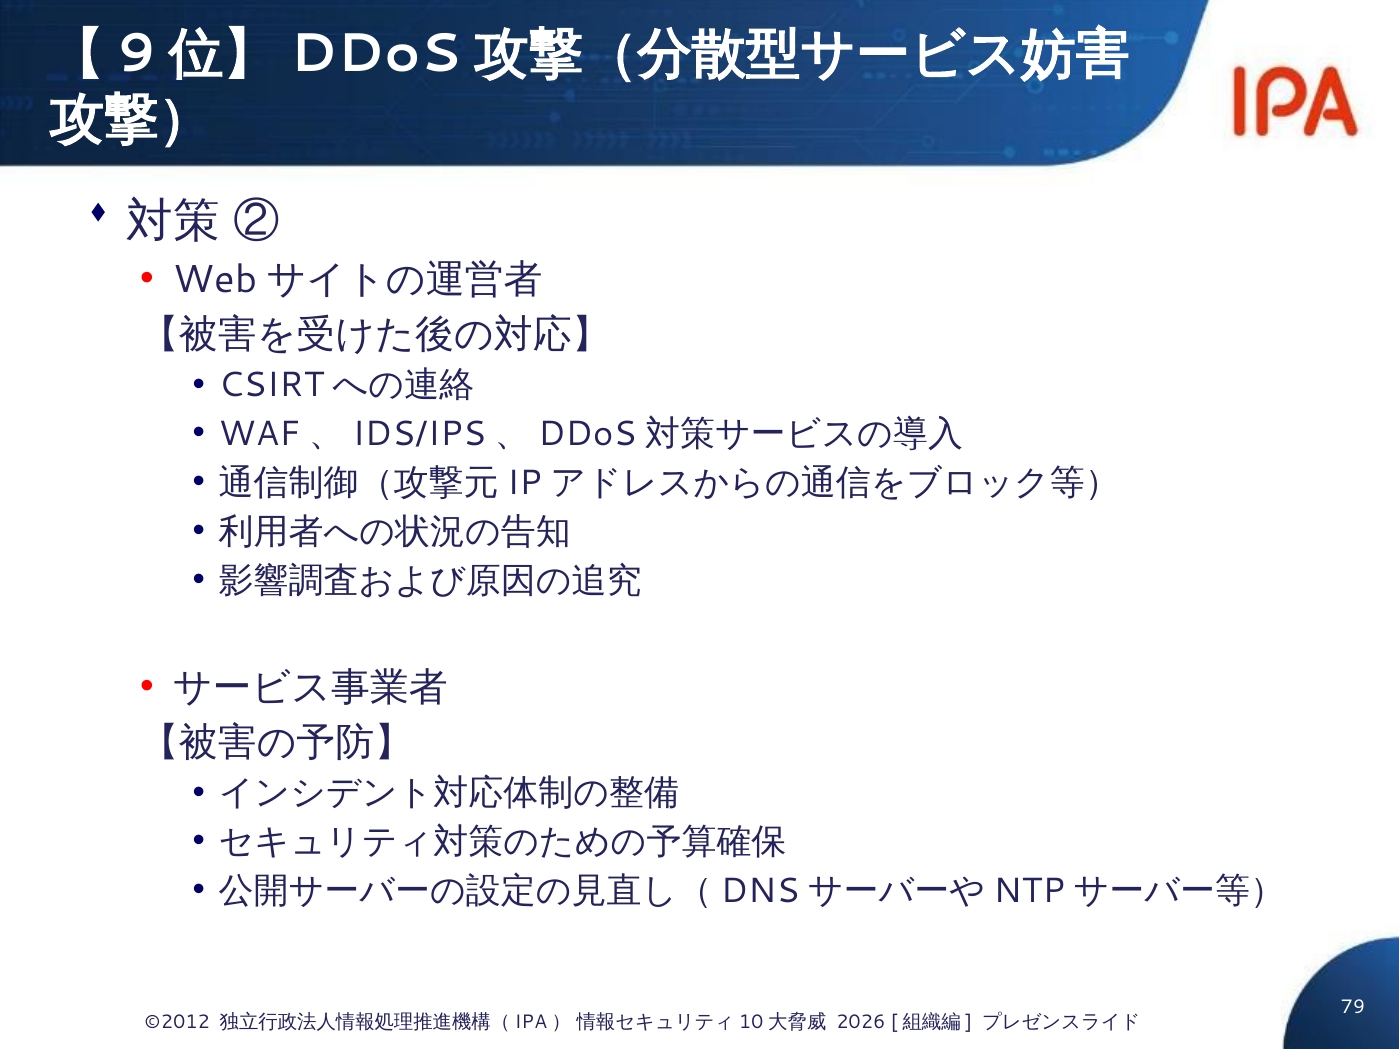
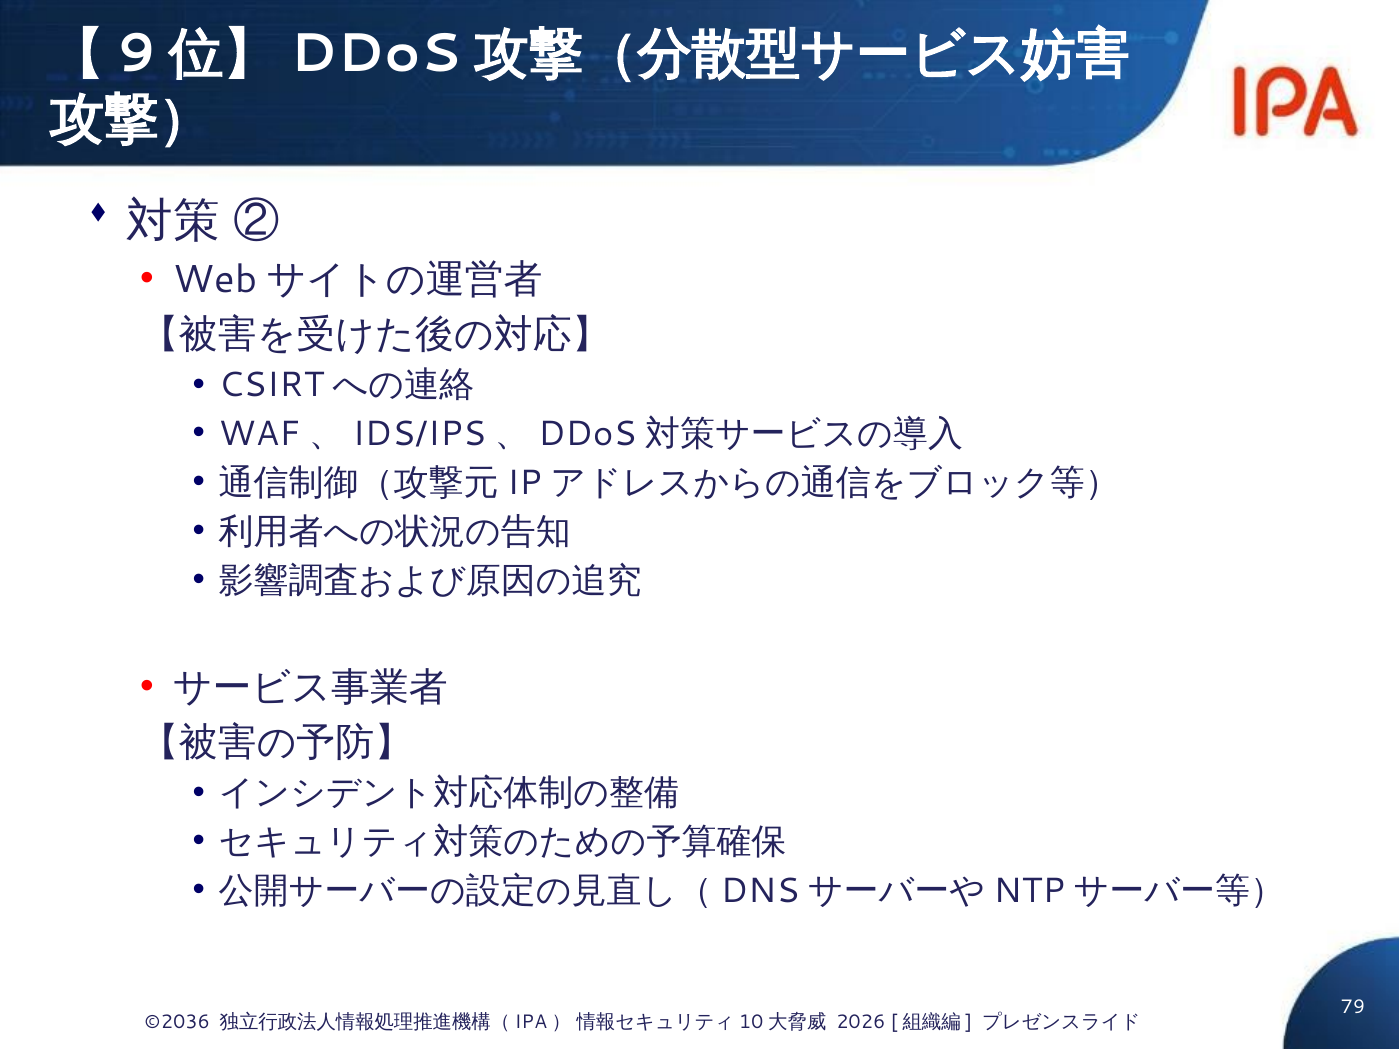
©2012: ©2012 -> ©2036
